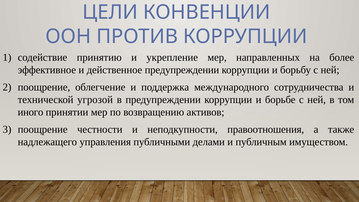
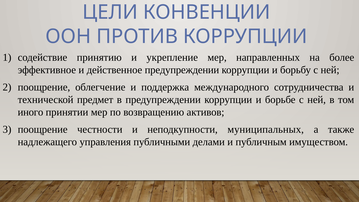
угрозой: угрозой -> предмет
правоотношения: правоотношения -> муниципальных
